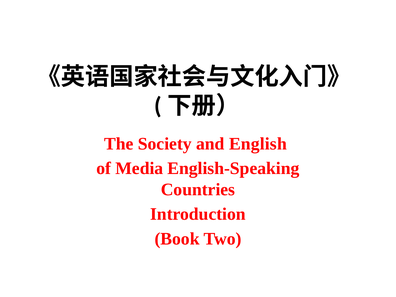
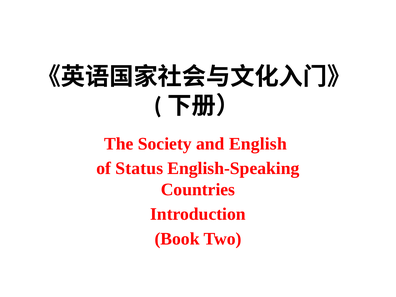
Media: Media -> Status
